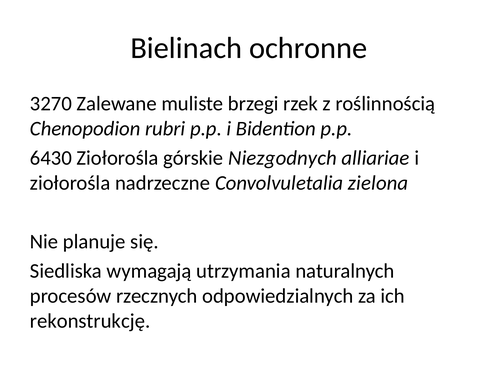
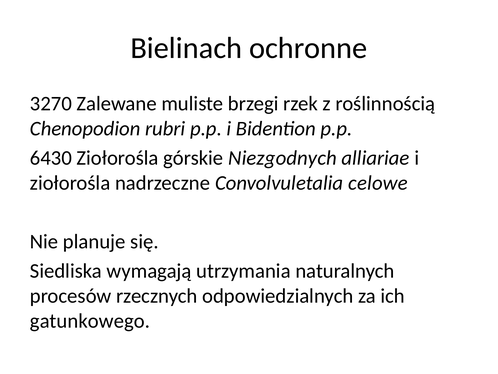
zielona: zielona -> celowe
rekonstrukcję: rekonstrukcję -> gatunkowego
